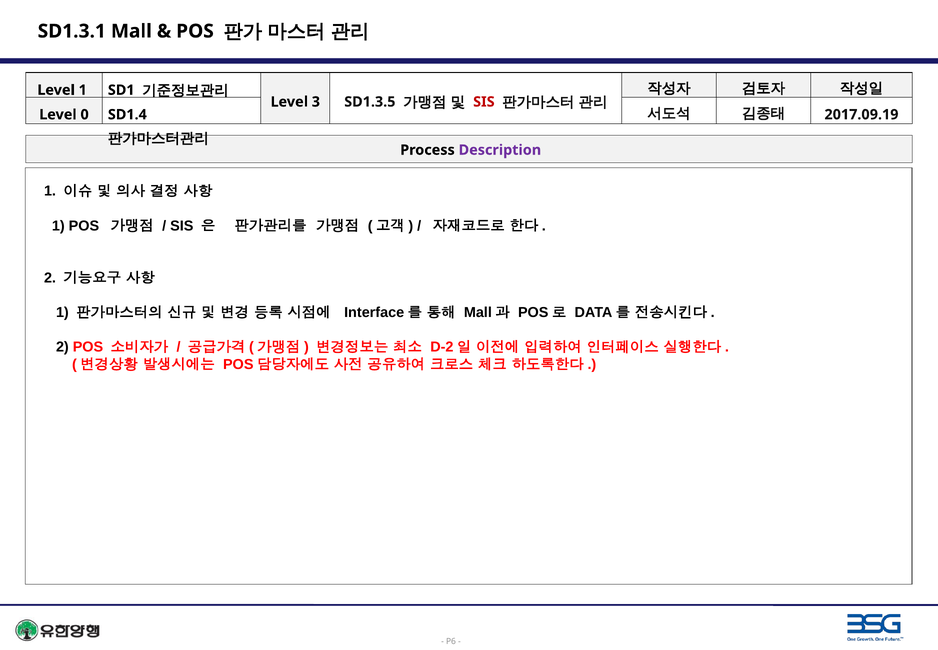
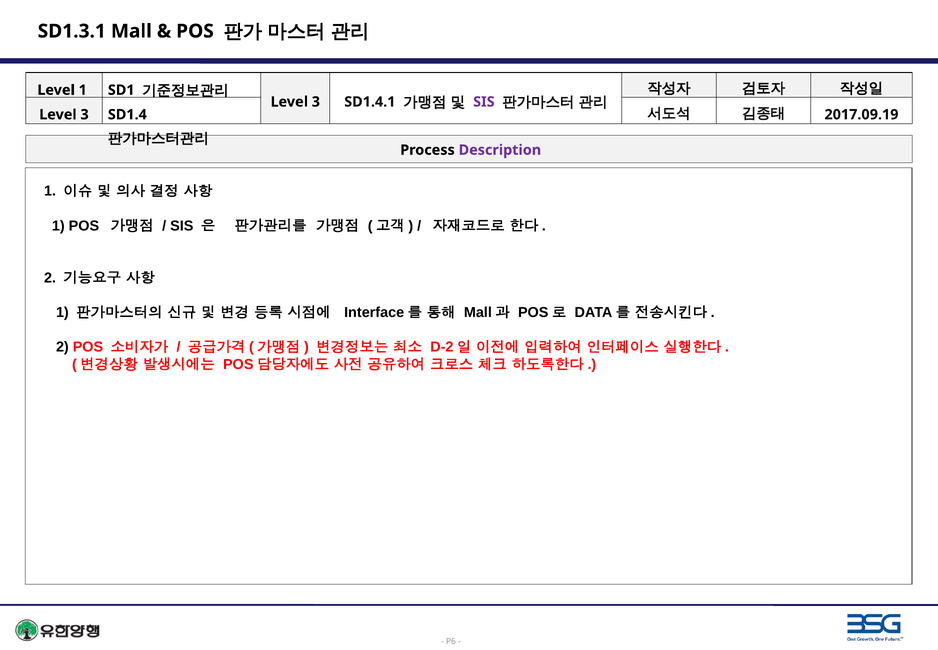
SD1.3.5: SD1.3.5 -> SD1.4.1
SIS at (484, 102) colour: red -> purple
0 at (85, 115): 0 -> 3
